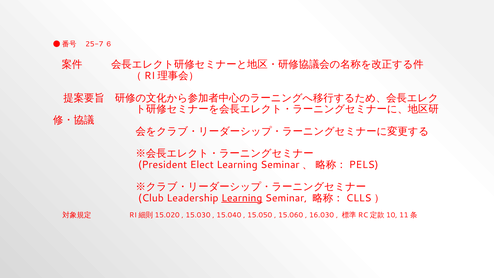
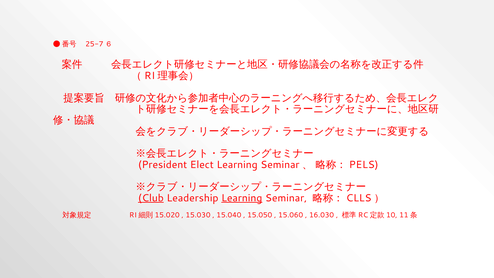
Club underline: none -> present
